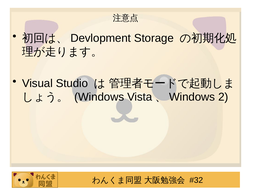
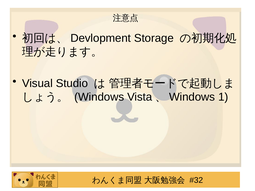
2: 2 -> 1
